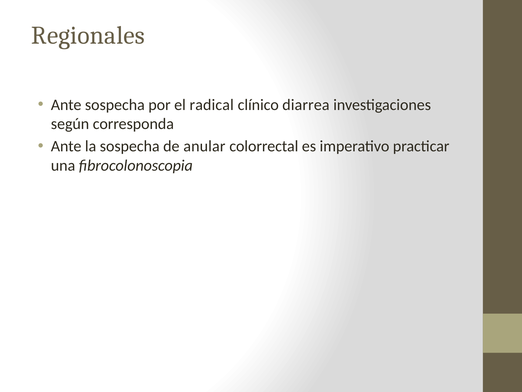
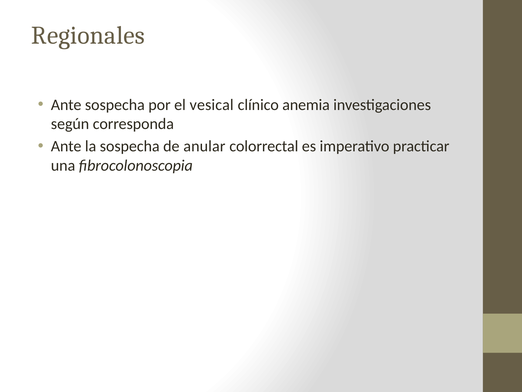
radical: radical -> vesical
diarrea: diarrea -> anemia
